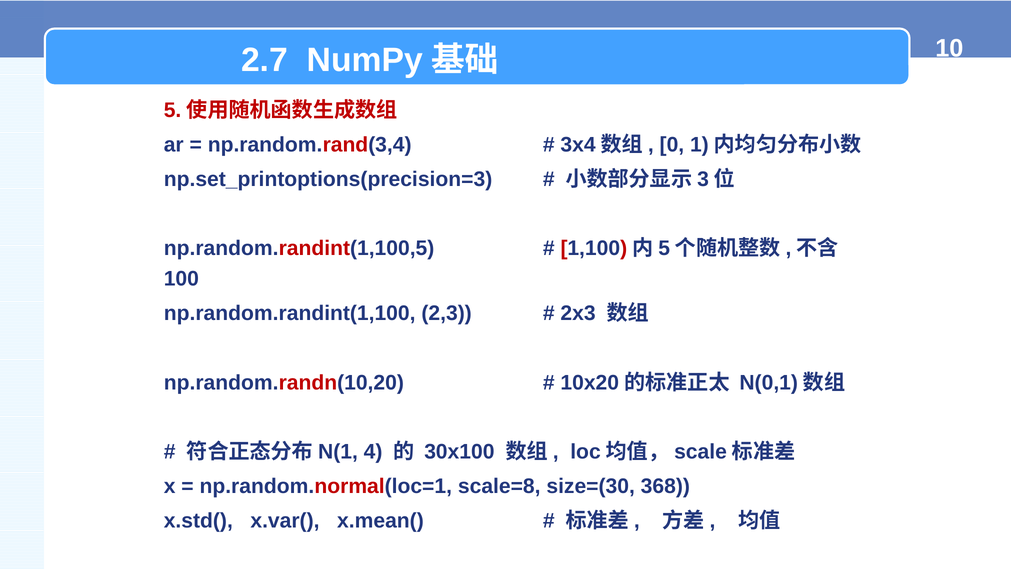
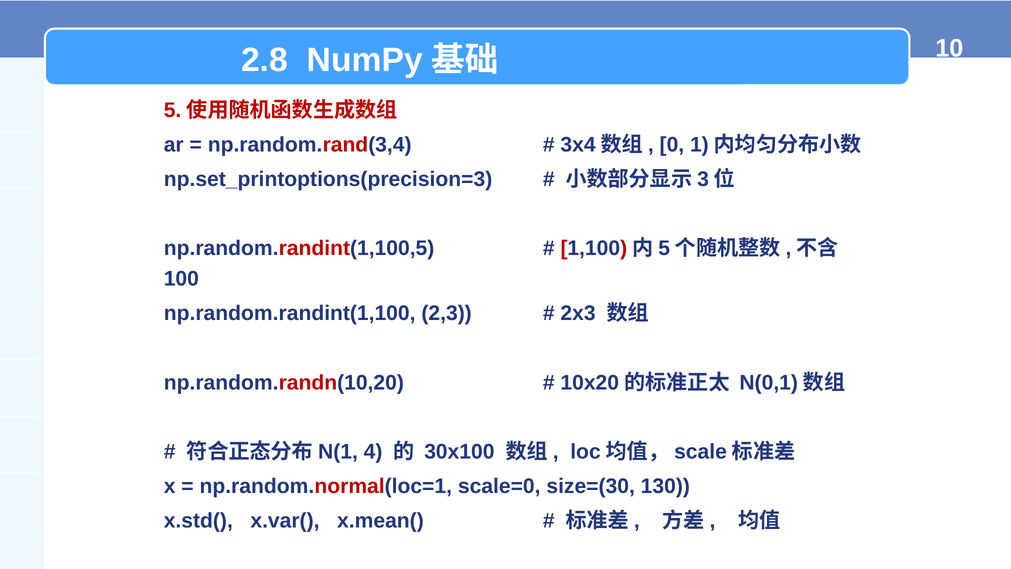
2.7: 2.7 -> 2.8
scale=8: scale=8 -> scale=0
368: 368 -> 130
